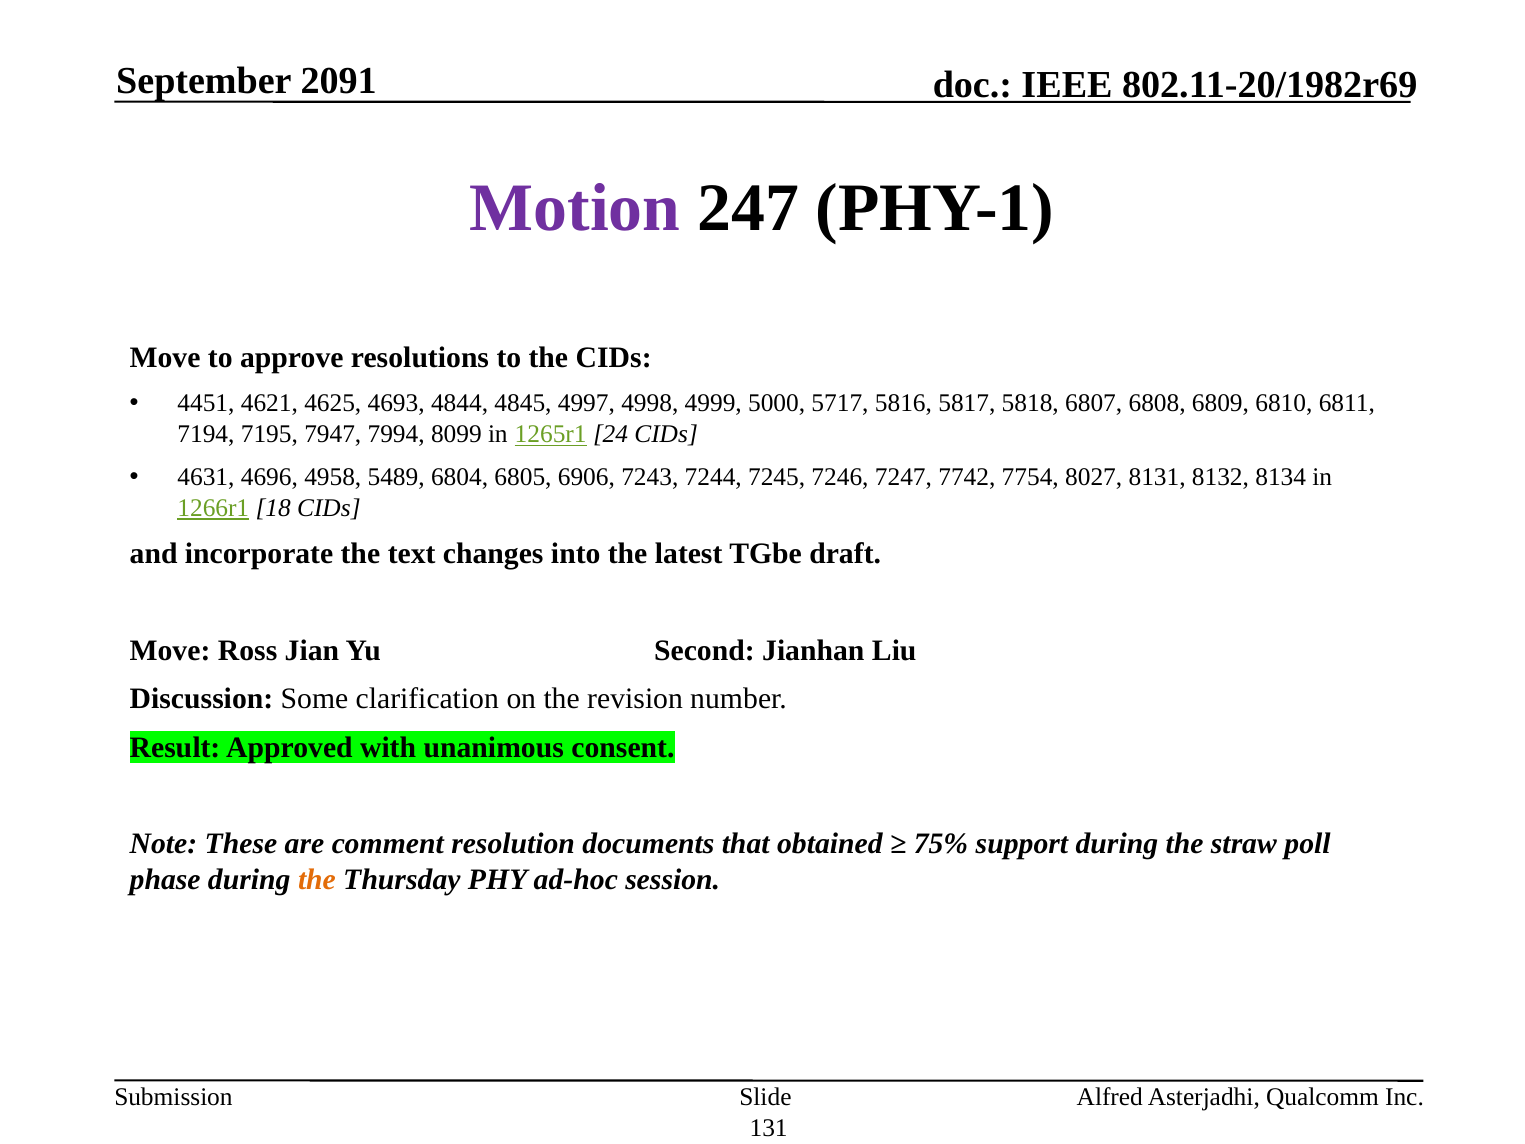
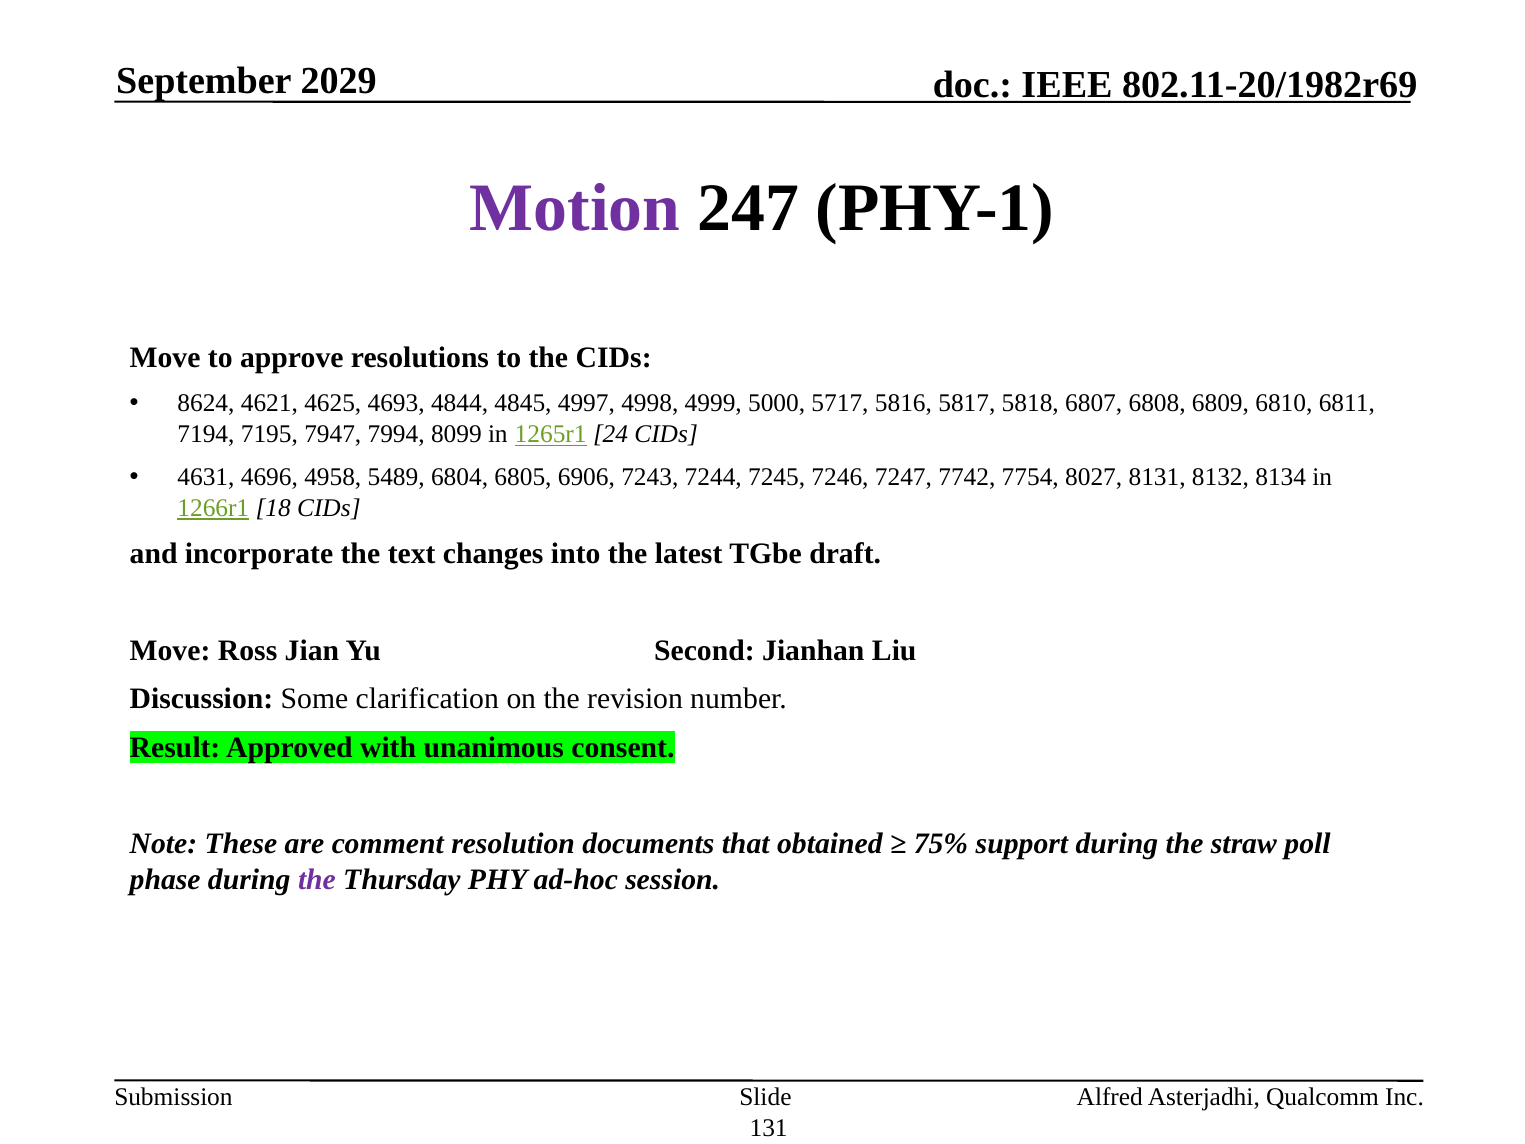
2091: 2091 -> 2029
4451: 4451 -> 8624
the at (317, 879) colour: orange -> purple
